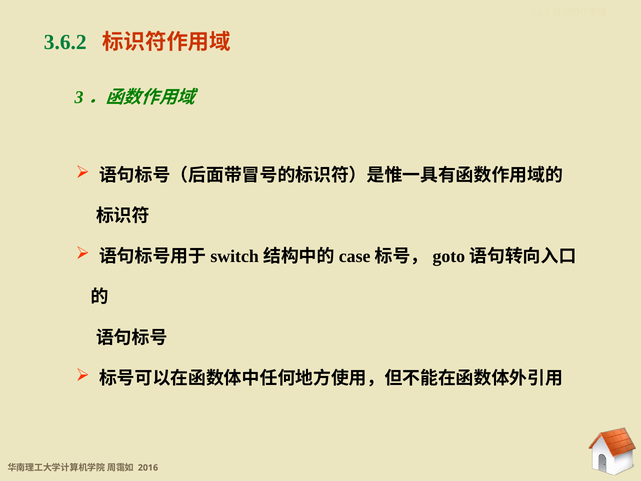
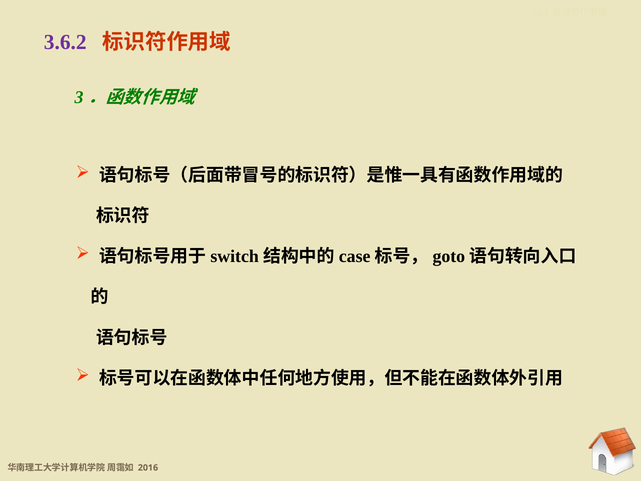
3.6.2 at (65, 42) colour: green -> purple
